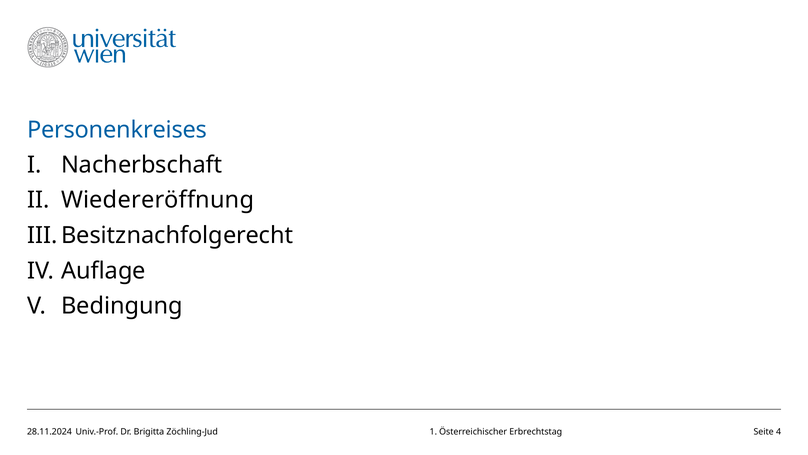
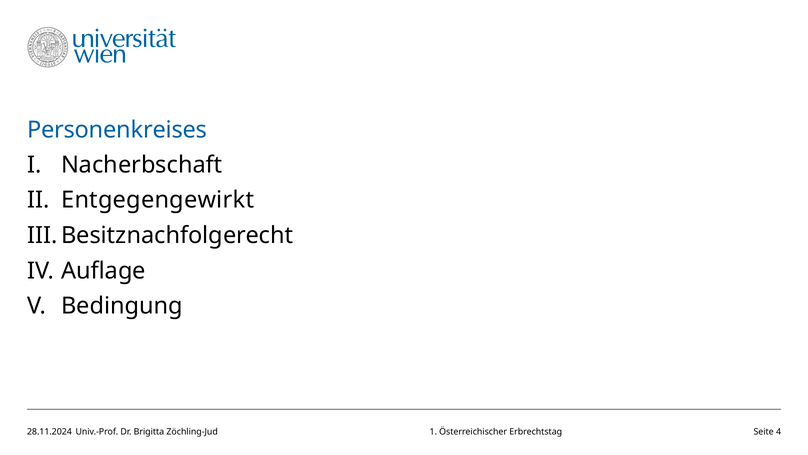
Wiedereröffnung: Wiedereröffnung -> Entgegengewirkt
